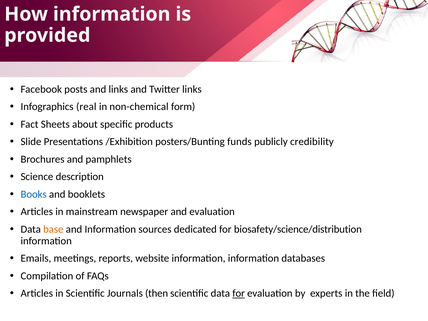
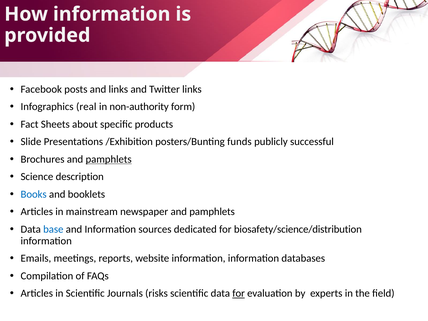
non-chemical: non-chemical -> non-authority
credibility: credibility -> successful
pamphlets at (109, 159) underline: none -> present
newspaper and evaluation: evaluation -> pamphlets
base colour: orange -> blue
then: then -> risks
